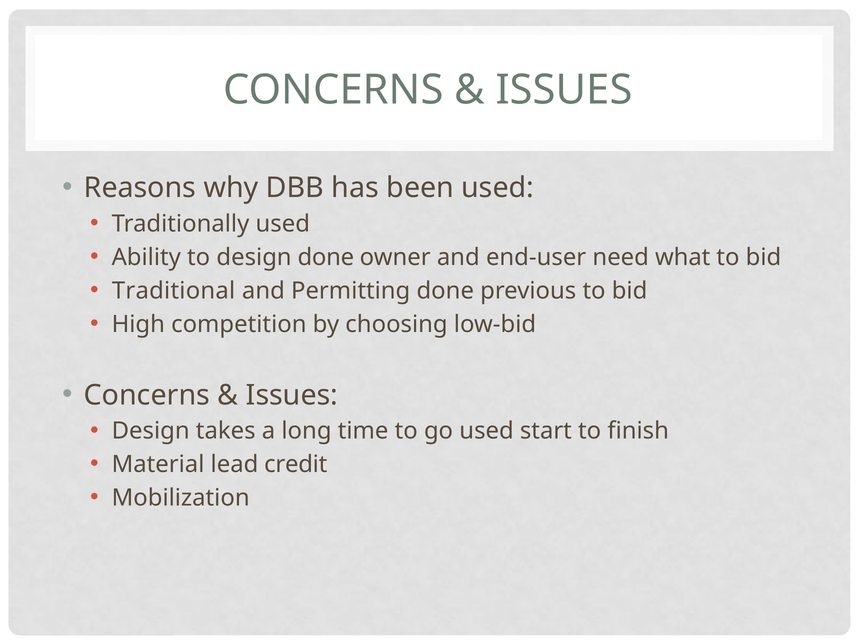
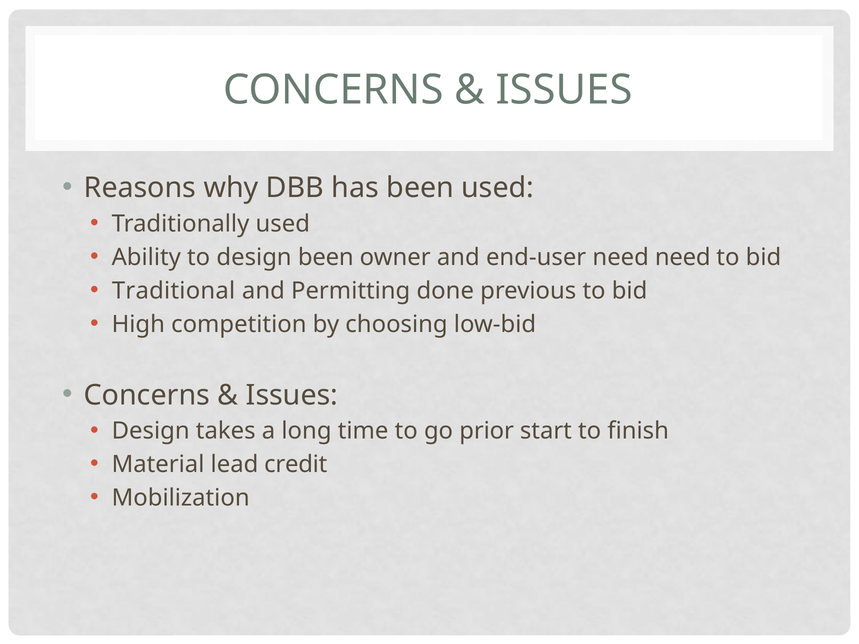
design done: done -> been
need what: what -> need
go used: used -> prior
